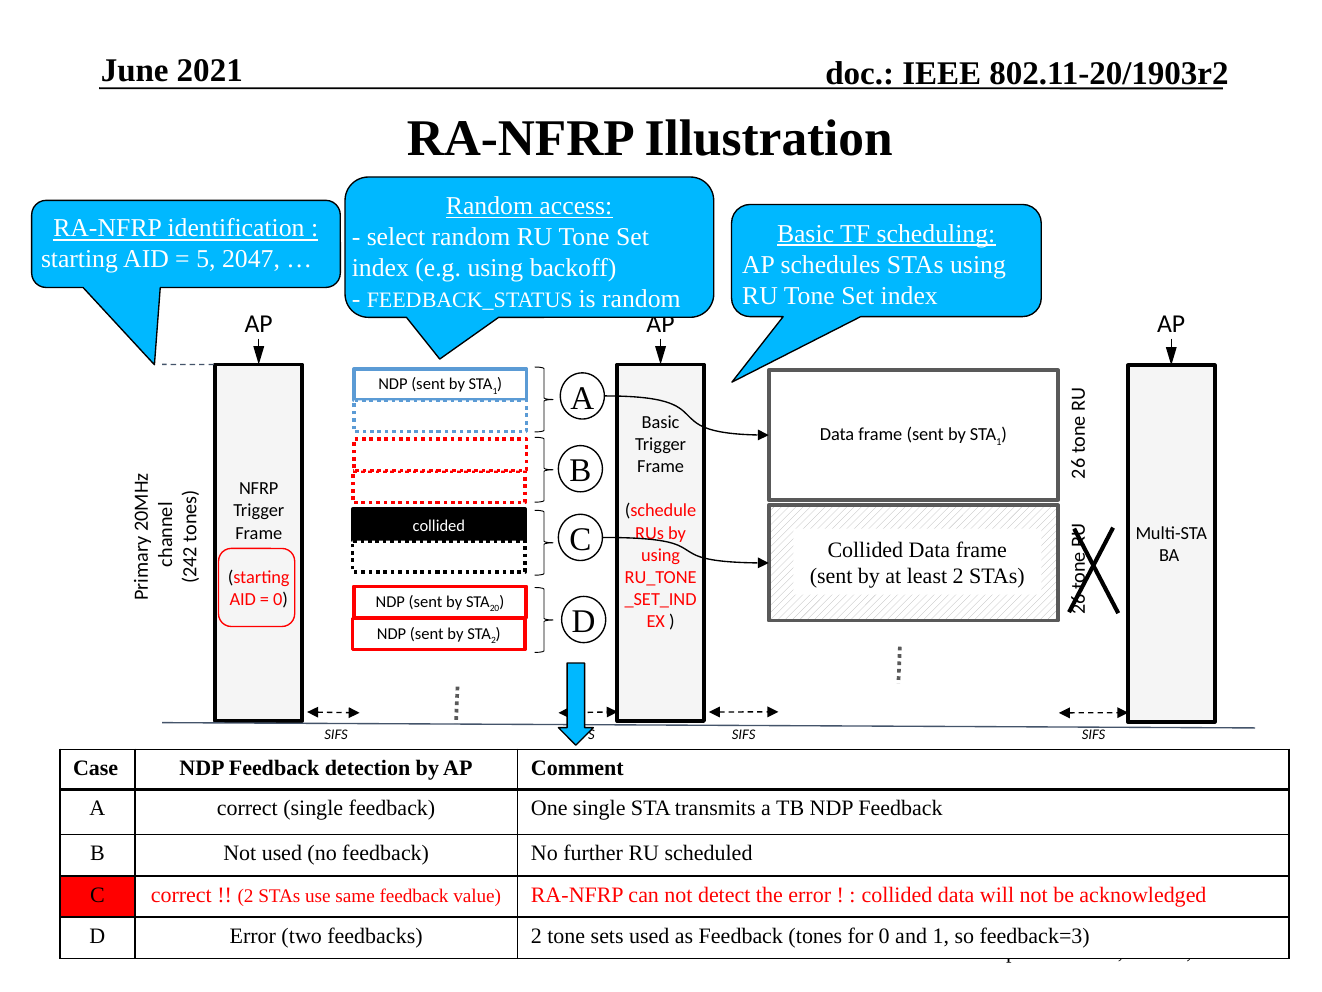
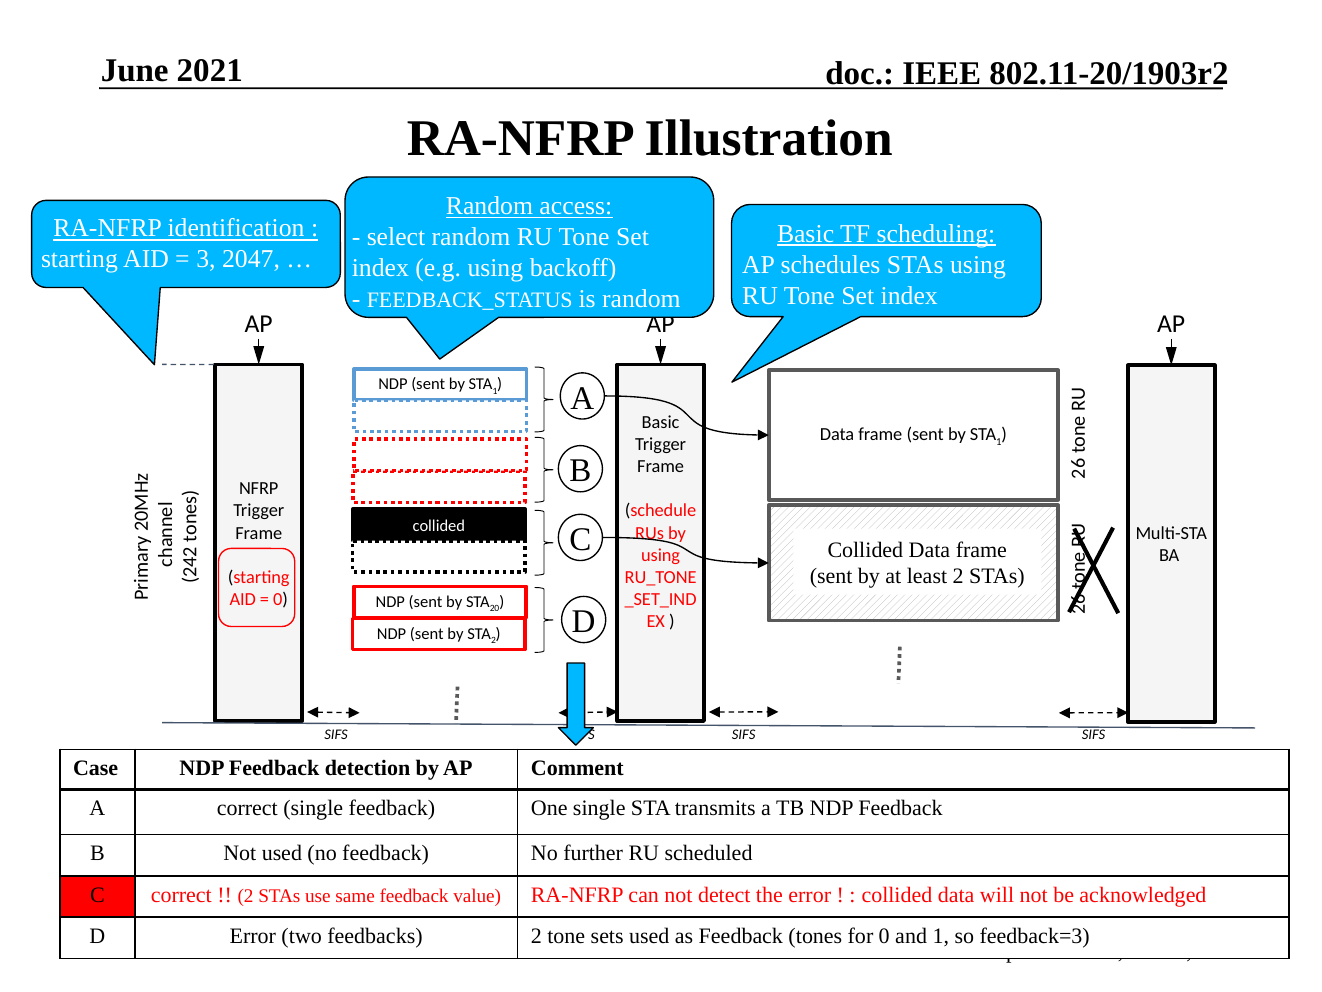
5 at (206, 259): 5 -> 3
